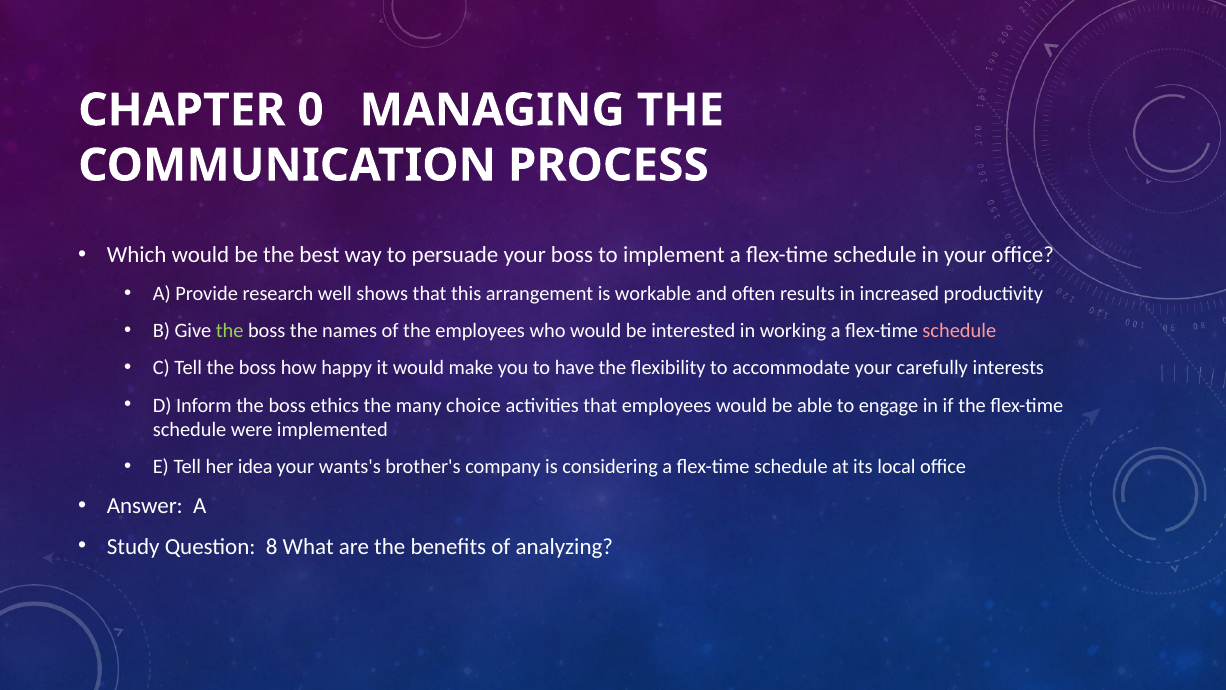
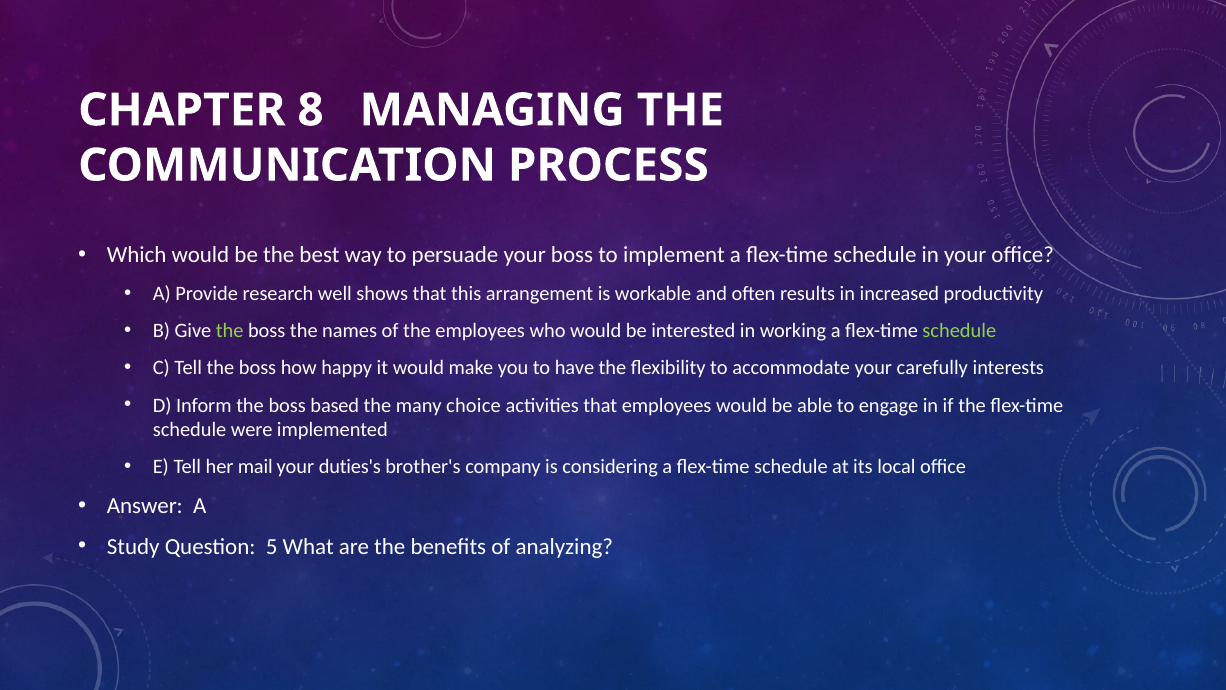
0: 0 -> 8
schedule at (959, 331) colour: pink -> light green
ethics: ethics -> based
idea: idea -> mail
wants's: wants's -> duties's
8: 8 -> 5
